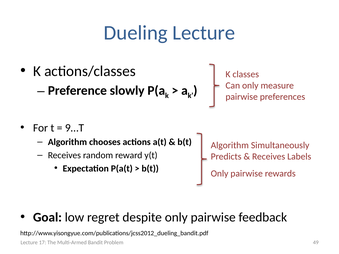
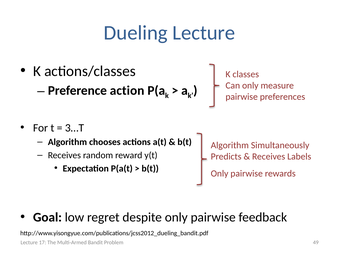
slowly: slowly -> action
9…T: 9…T -> 3…T
